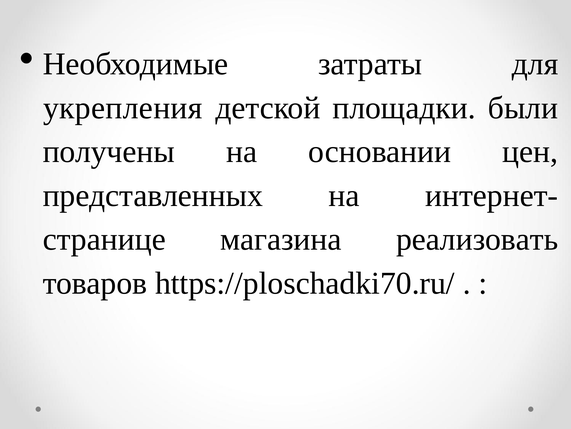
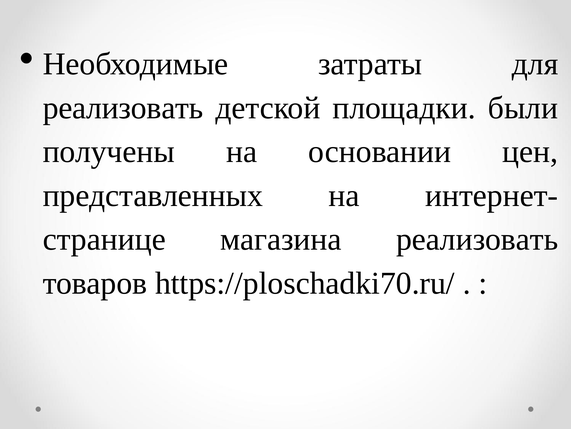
укрепления at (123, 108): укрепления -> реализовать
